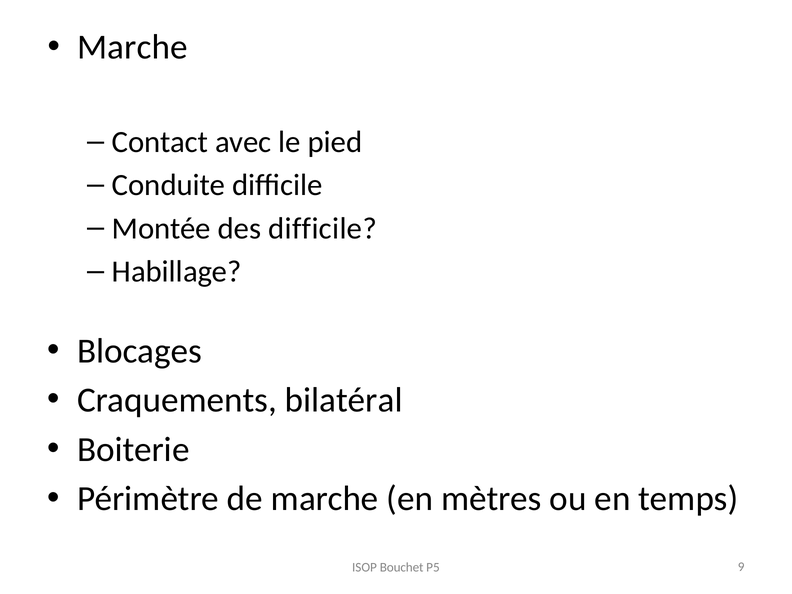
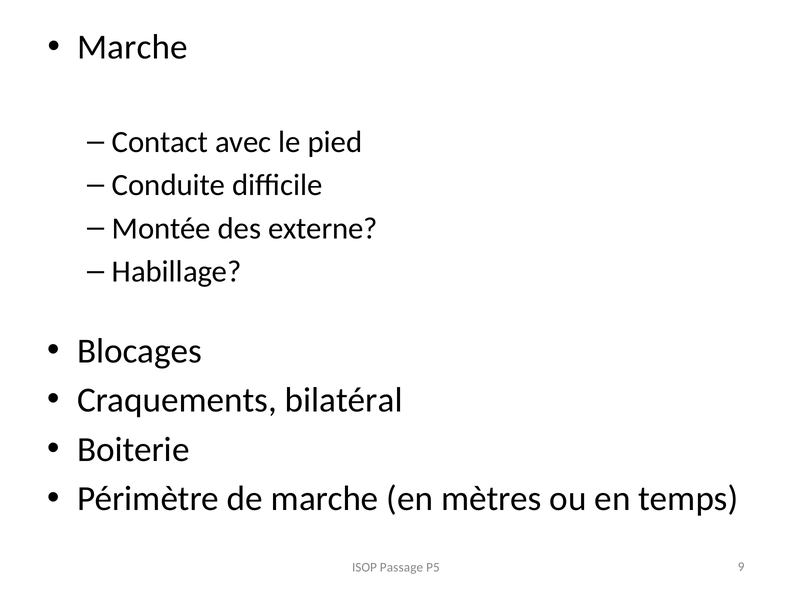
des difficile: difficile -> externe
Bouchet: Bouchet -> Passage
